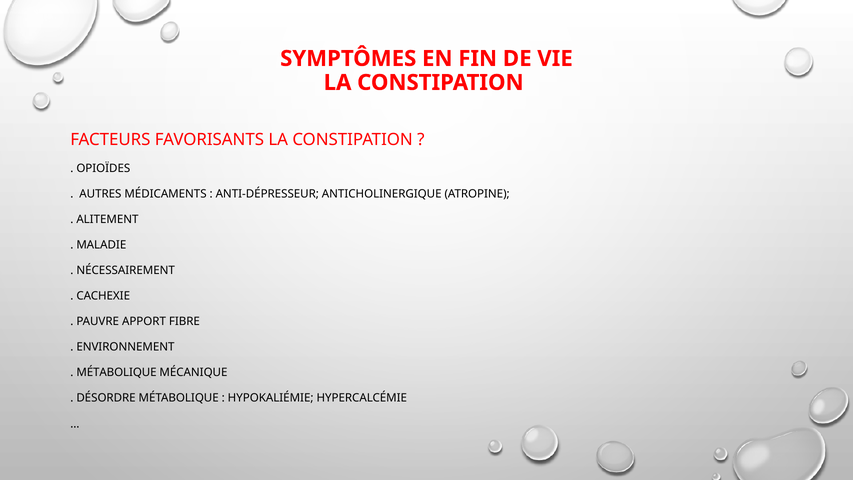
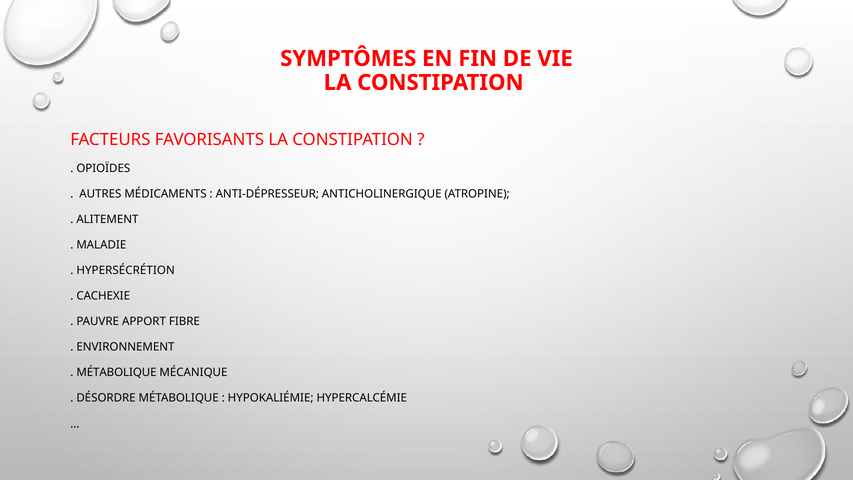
NÉCESSAIREMENT: NÉCESSAIREMENT -> HYPERSÉCRÉTION
